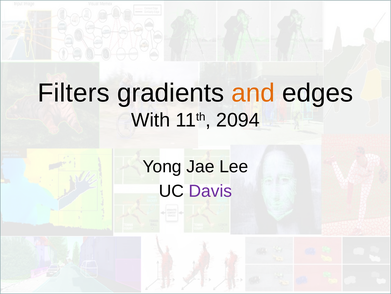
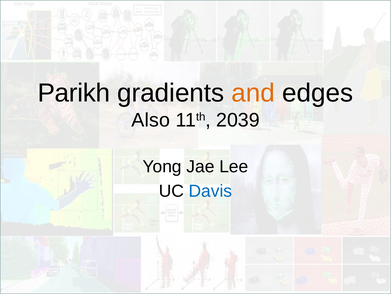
Filters: Filters -> Parikh
With: With -> Also
2094: 2094 -> 2039
Davis colour: purple -> blue
